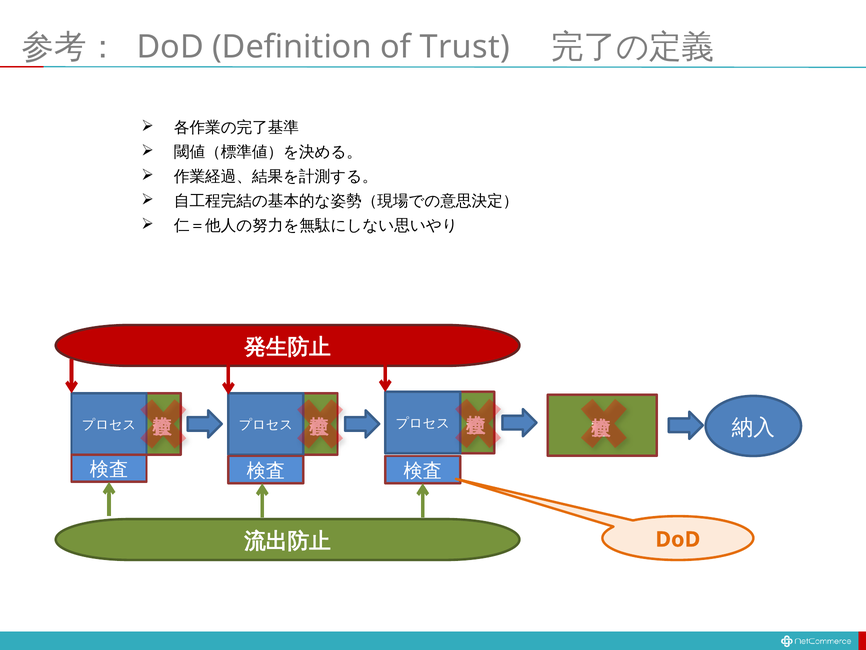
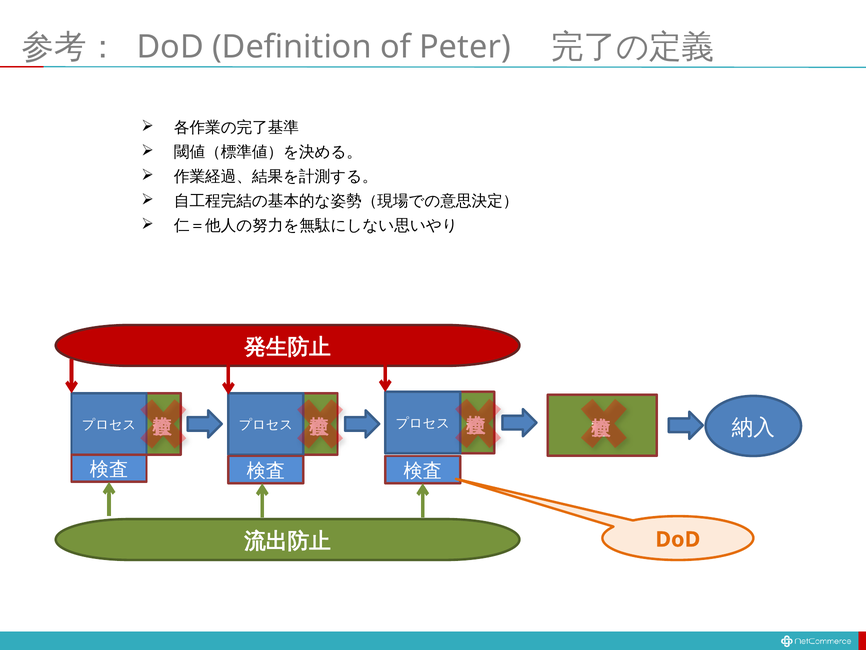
Trust: Trust -> Peter
